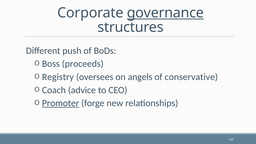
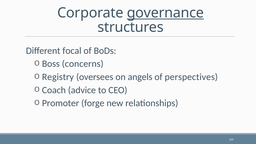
push: push -> focal
proceeds: proceeds -> concerns
conservative: conservative -> perspectives
Promoter underline: present -> none
